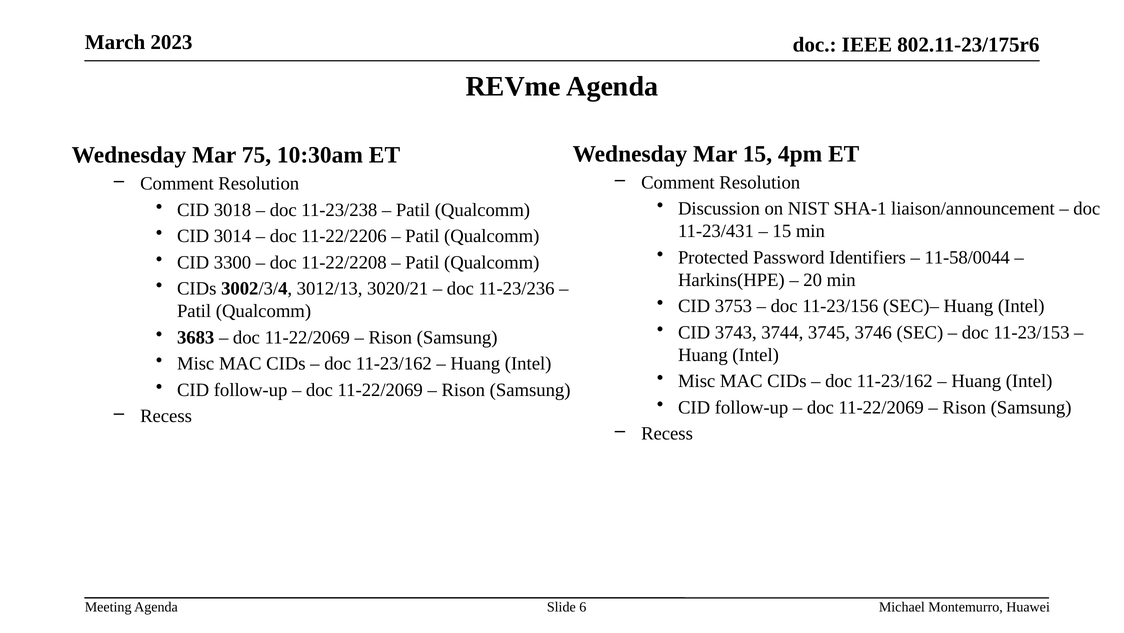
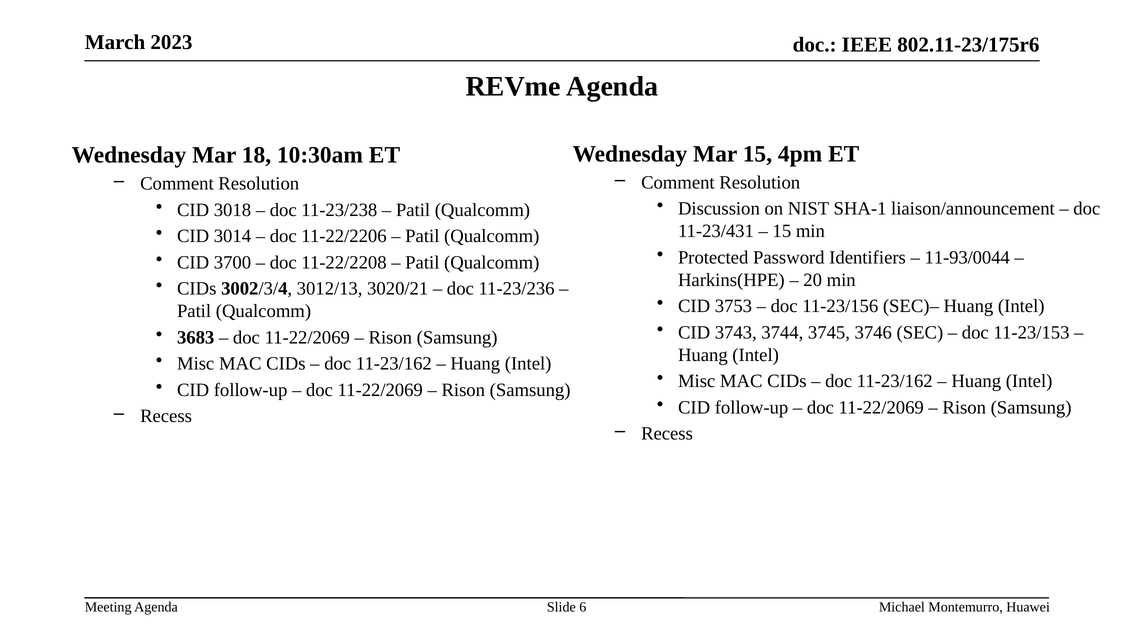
75: 75 -> 18
11-58/0044: 11-58/0044 -> 11-93/0044
3300: 3300 -> 3700
